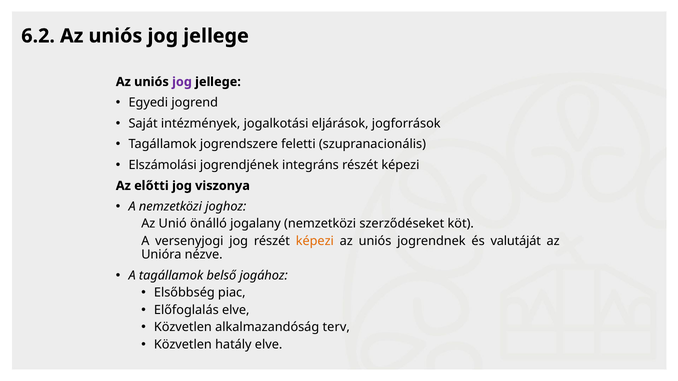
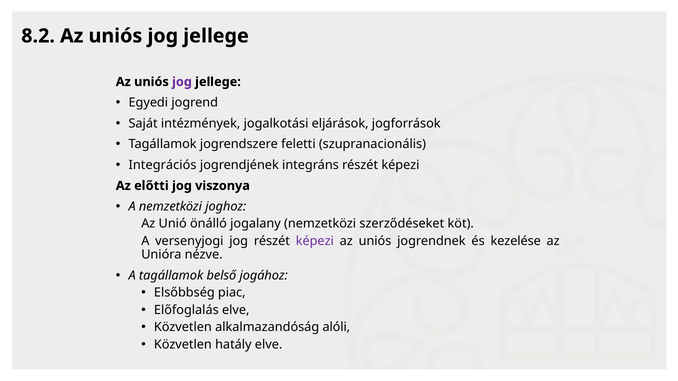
6.2: 6.2 -> 8.2
Elszámolási: Elszámolási -> Integrációs
képezi at (315, 241) colour: orange -> purple
valutáját: valutáját -> kezelése
terv: terv -> alóli
